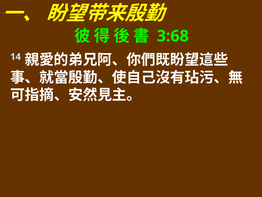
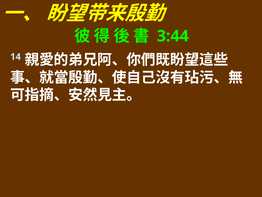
3:68: 3:68 -> 3:44
